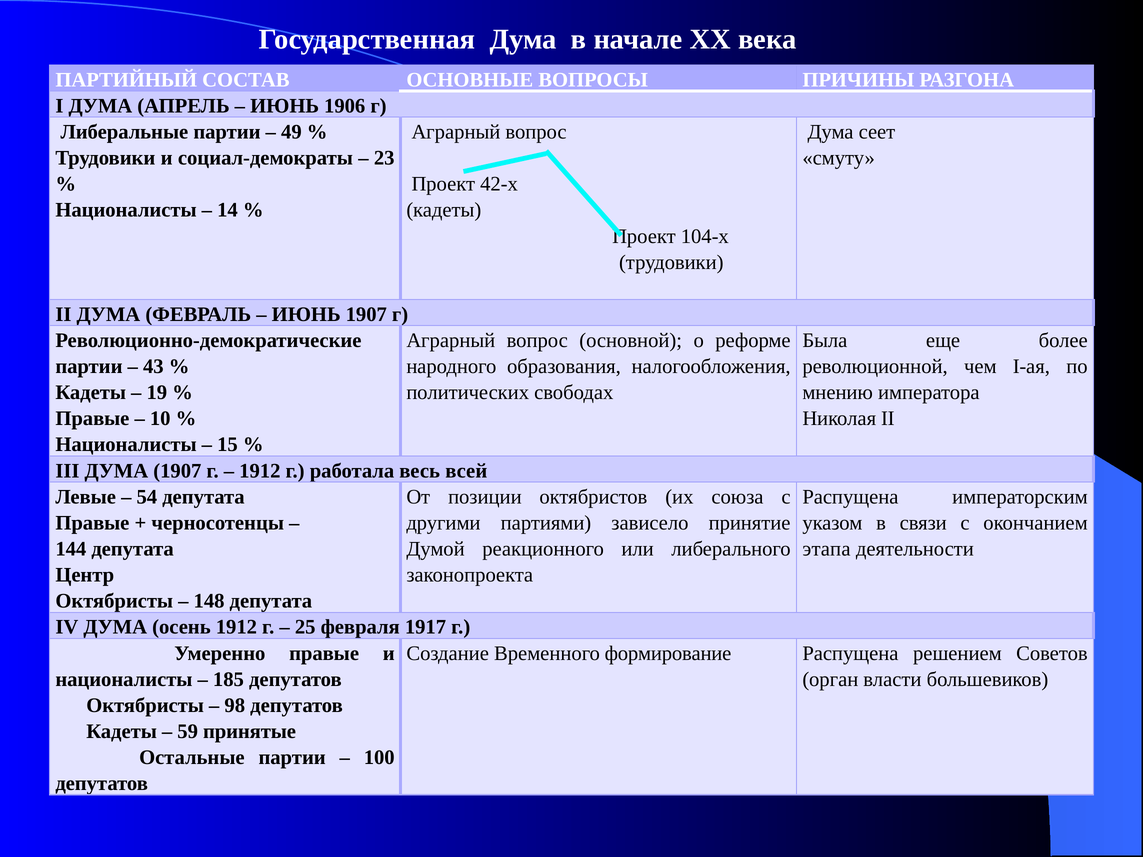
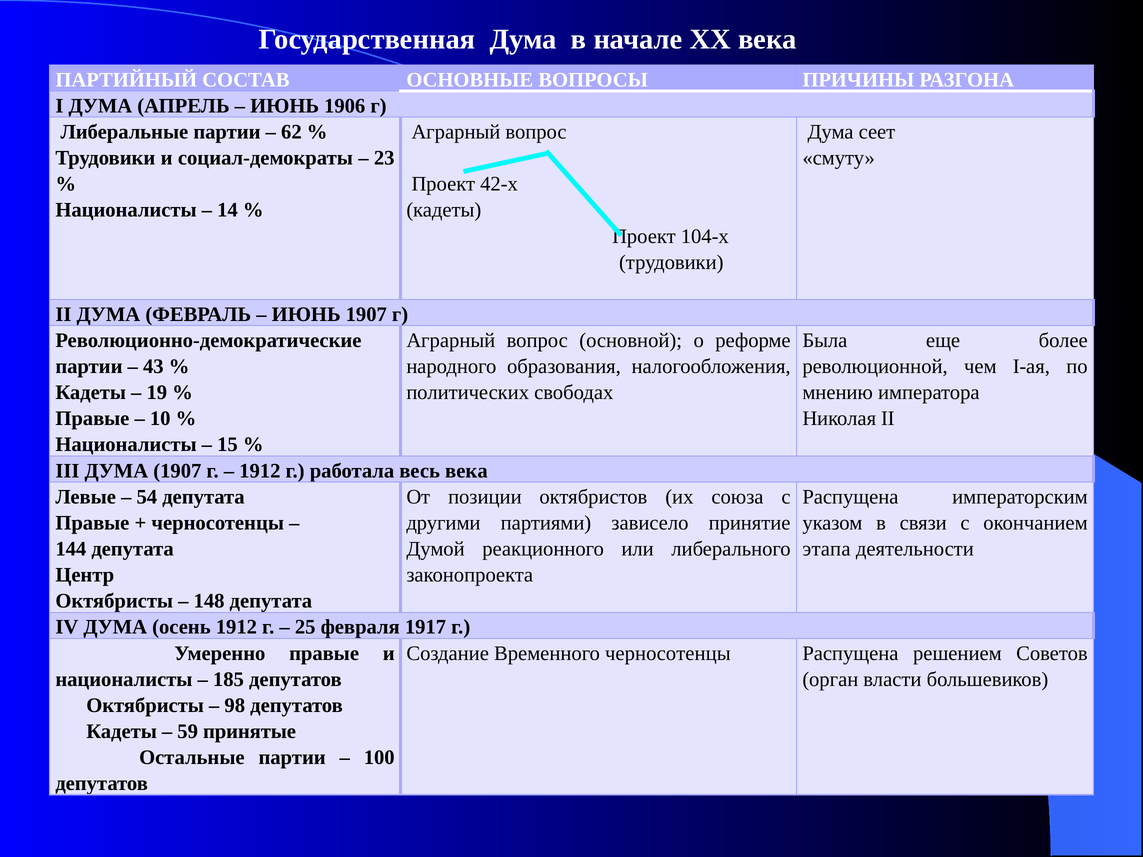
49: 49 -> 62
весь всей: всей -> века
Временного формирование: формирование -> черносотенцы
